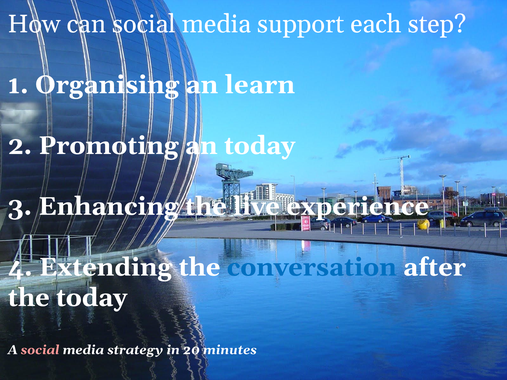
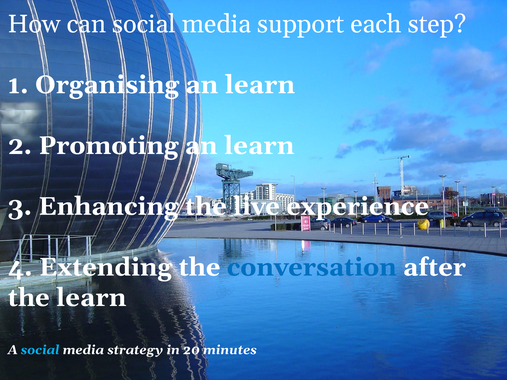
Promoting an today: today -> learn
the today: today -> learn
social at (40, 350) colour: pink -> light blue
